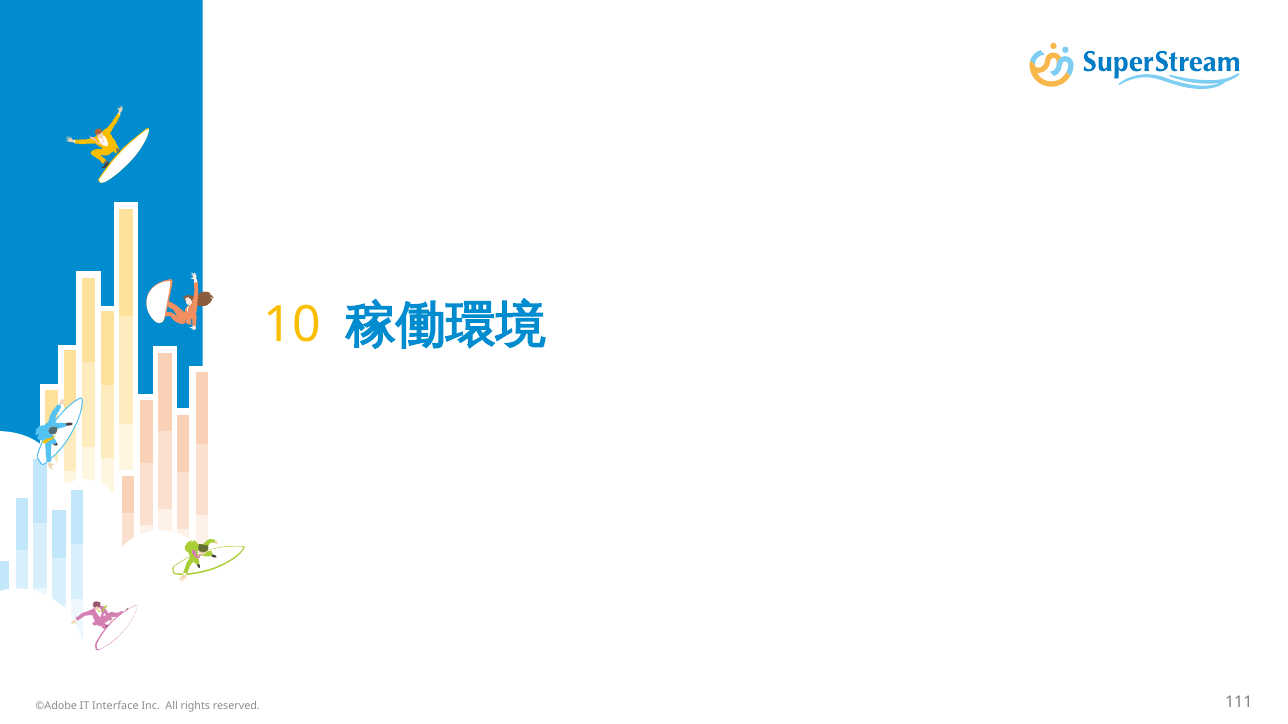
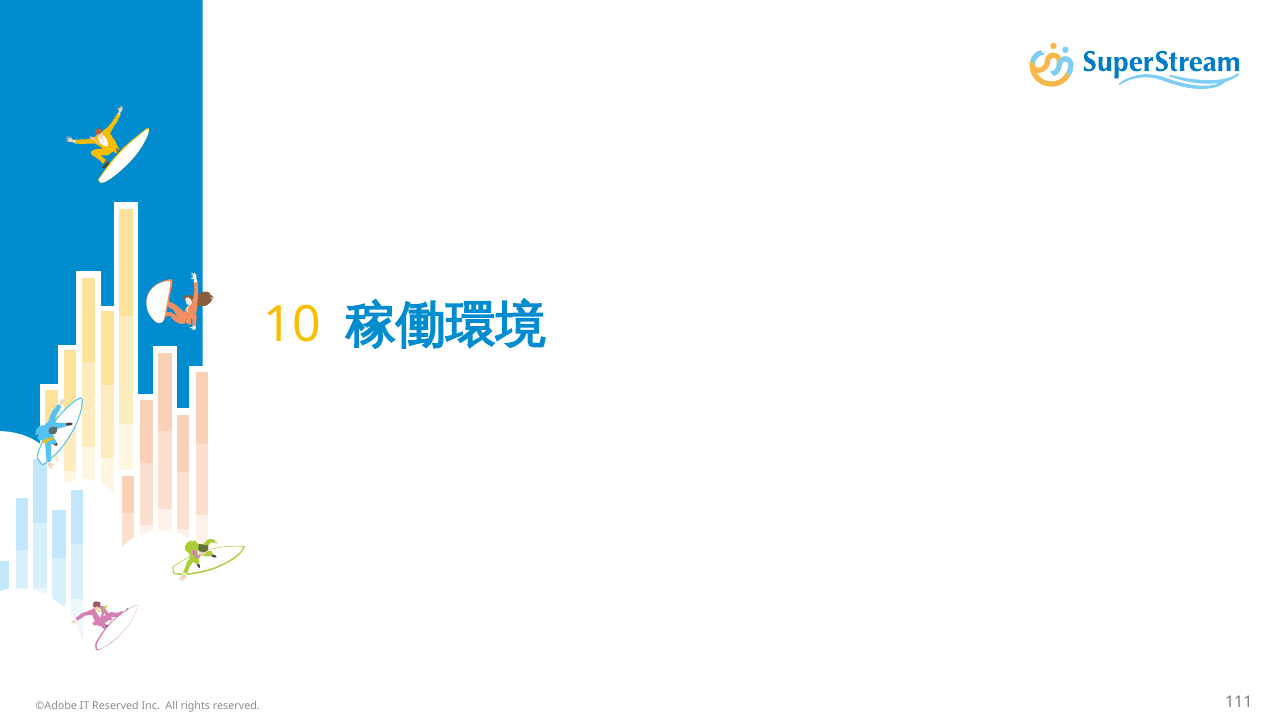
IT Interface: Interface -> Reserved
